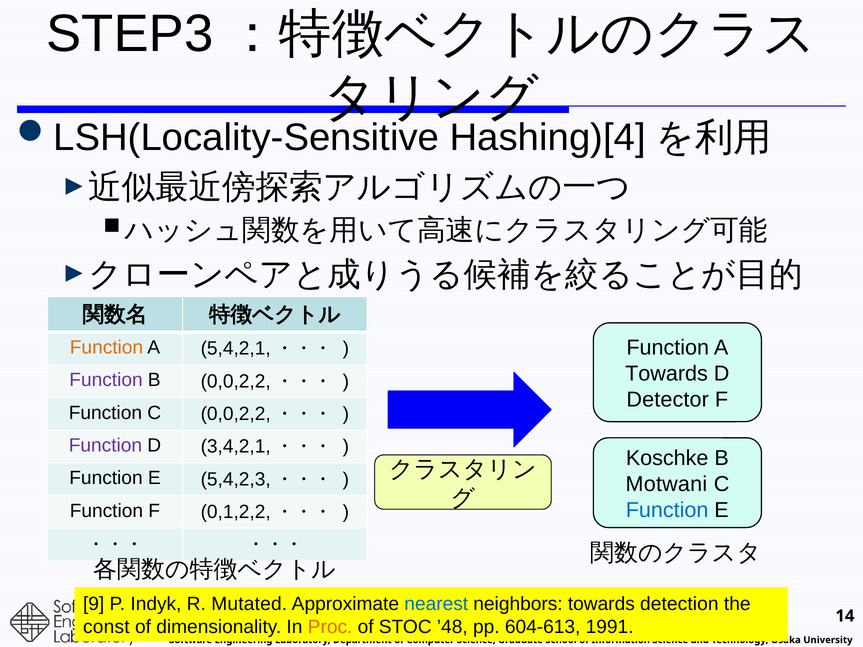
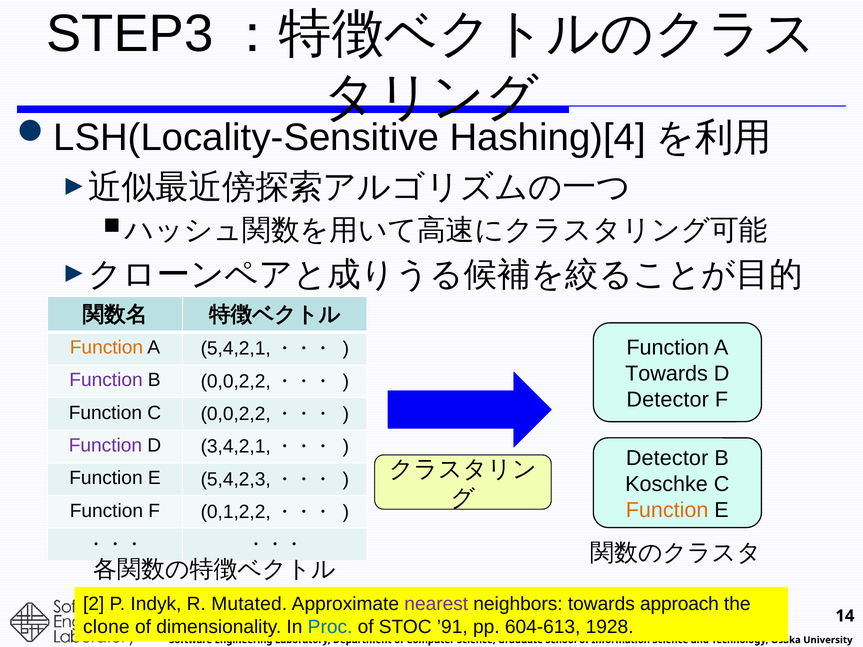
Koschke at (667, 458): Koschke -> Detector
Motwani: Motwani -> Koschke
Function at (667, 510) colour: blue -> orange
9: 9 -> 2
nearest colour: blue -> purple
detection: detection -> approach
const: const -> clone
Proc colour: orange -> blue
’48: ’48 -> ’91
1991: 1991 -> 1928
